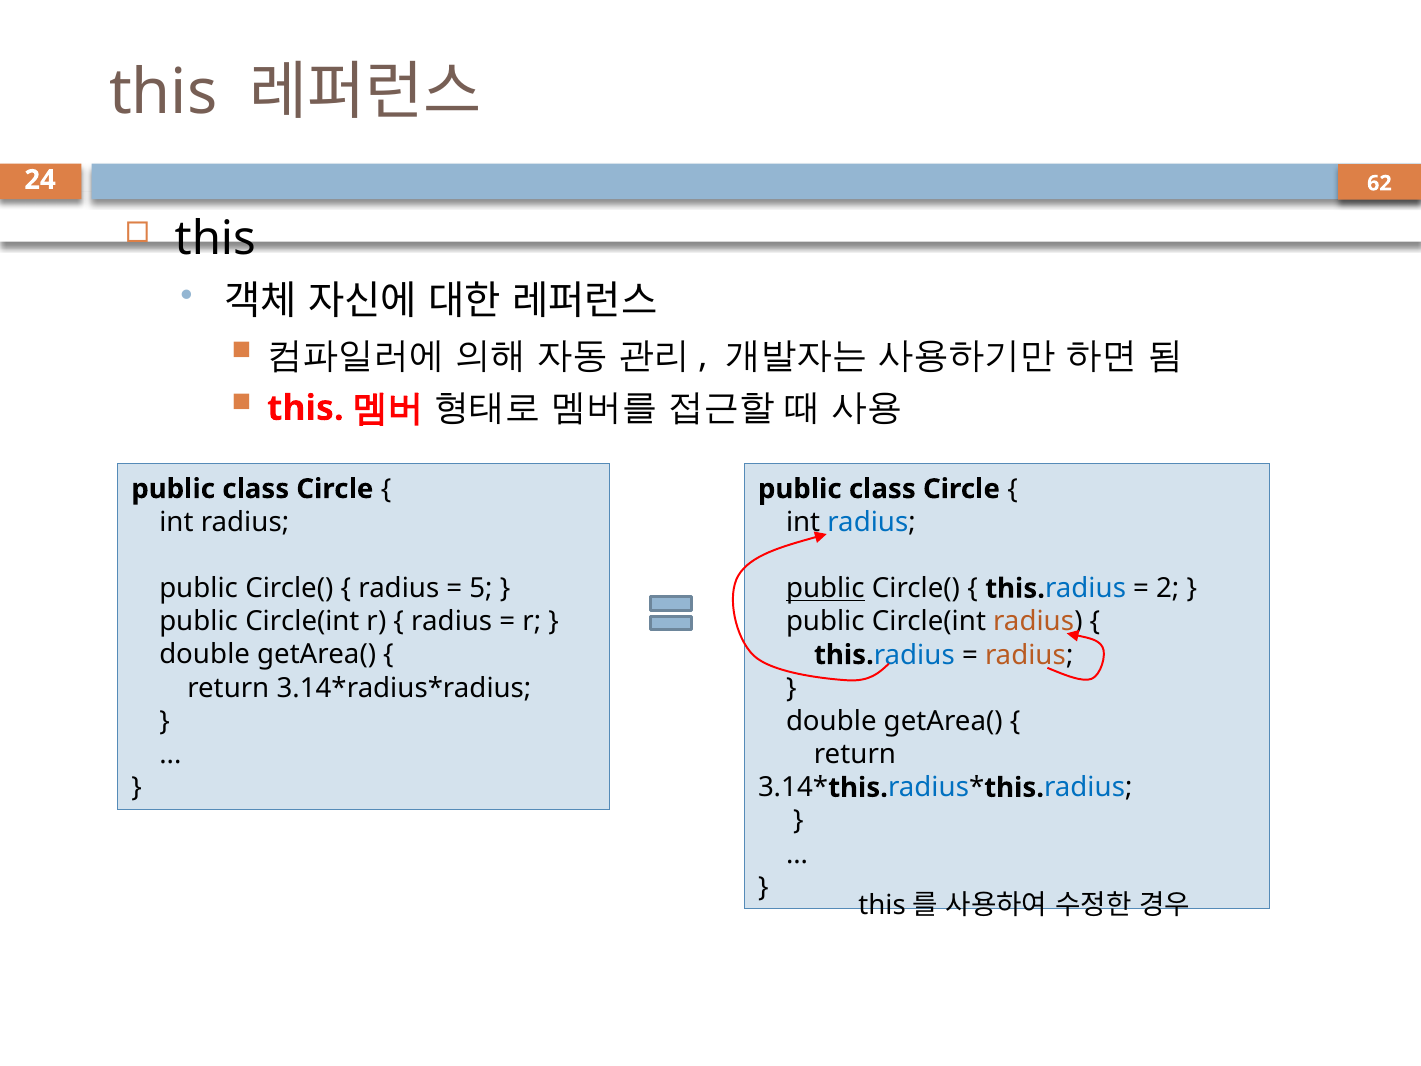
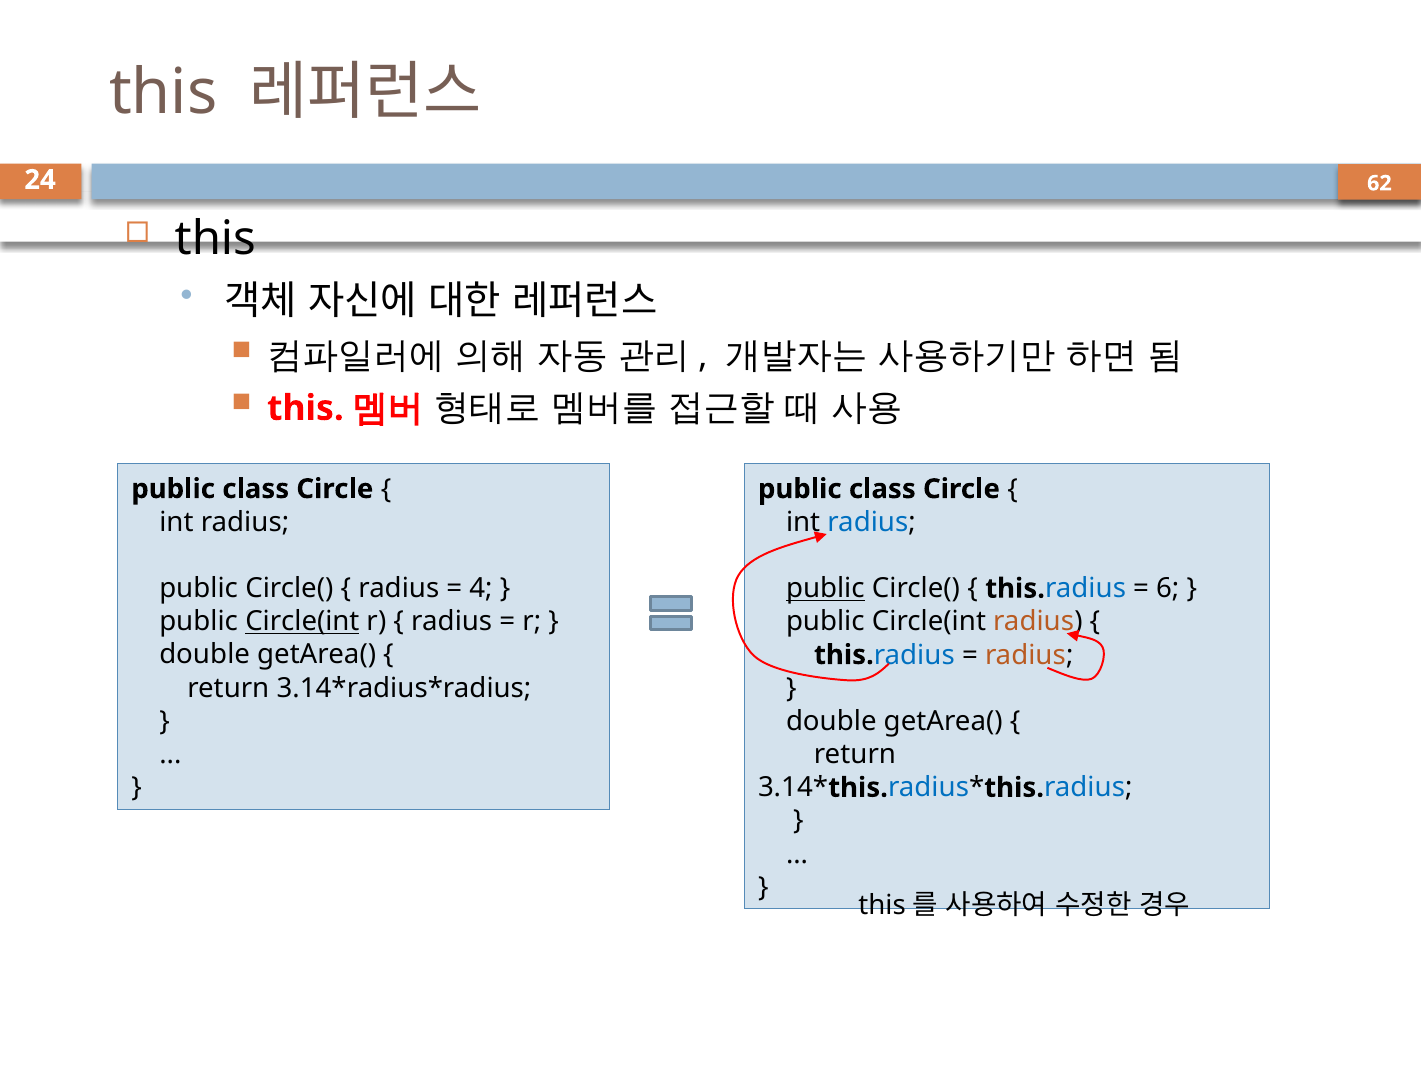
5: 5 -> 4
2: 2 -> 6
Circle(int at (302, 622) underline: none -> present
